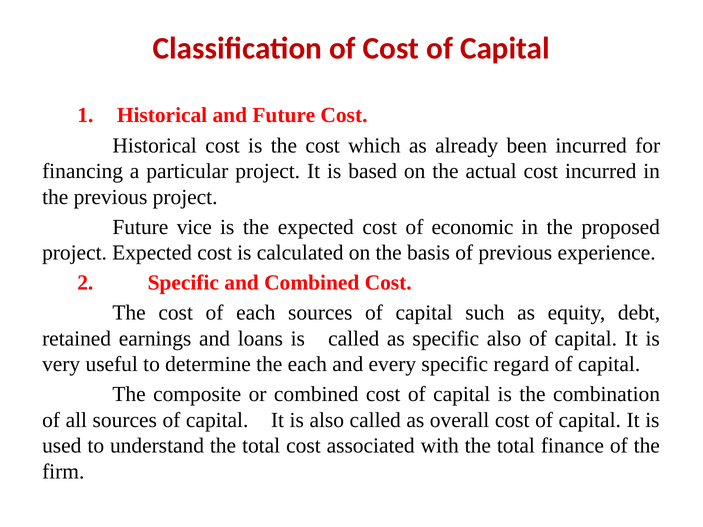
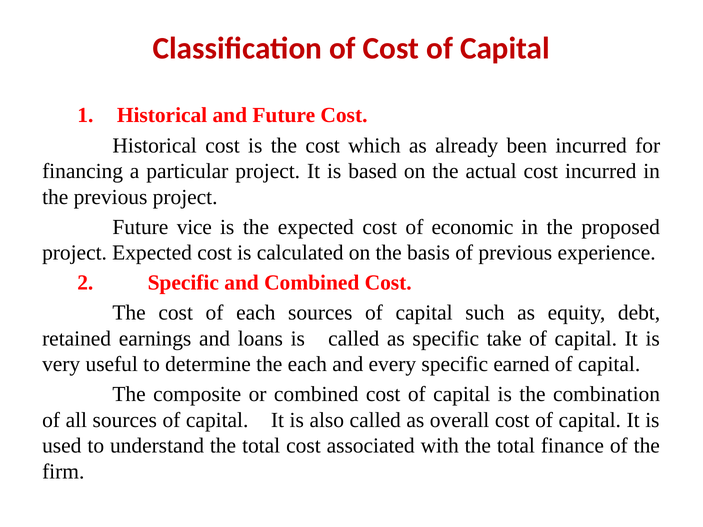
specific also: also -> take
regard: regard -> earned
